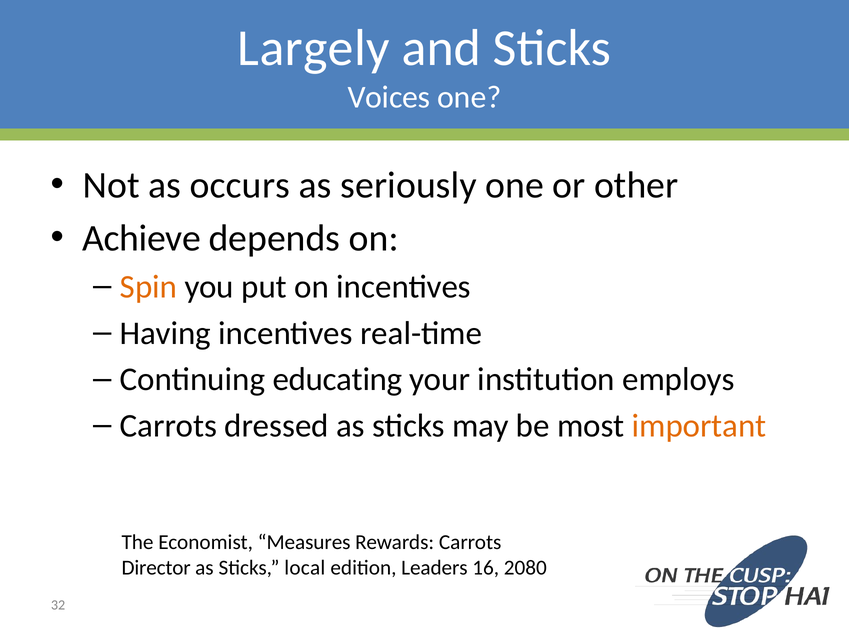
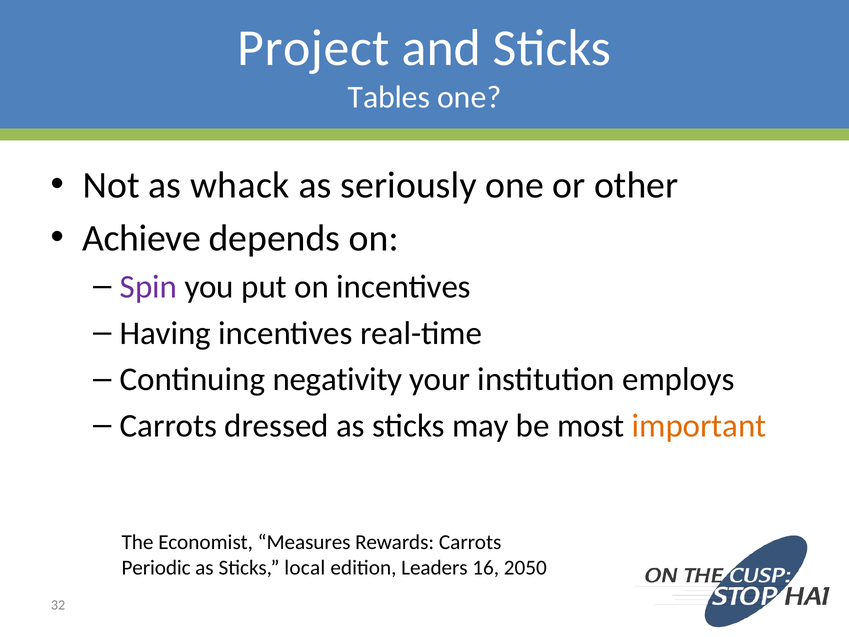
Largely: Largely -> Project
Voices: Voices -> Tables
occurs: occurs -> whack
Spin colour: orange -> purple
educating: educating -> negativity
Director: Director -> Periodic
2080: 2080 -> 2050
